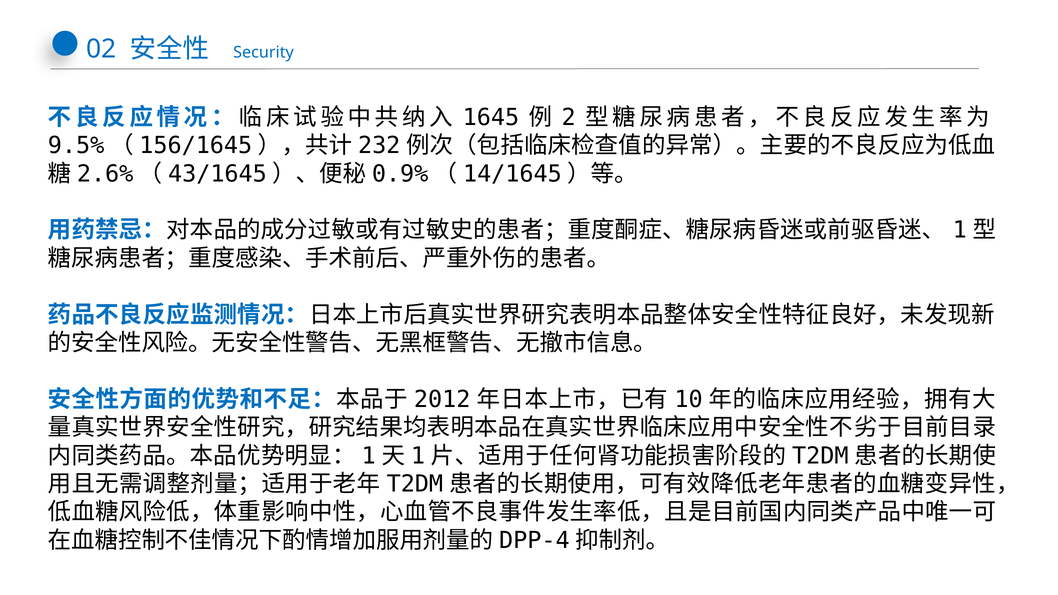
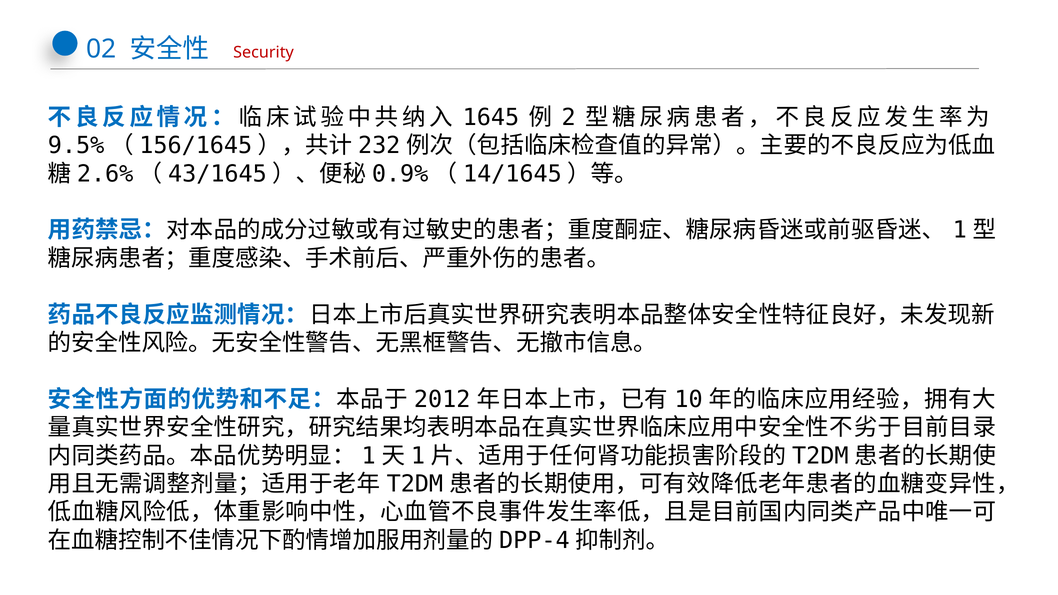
Security colour: blue -> red
